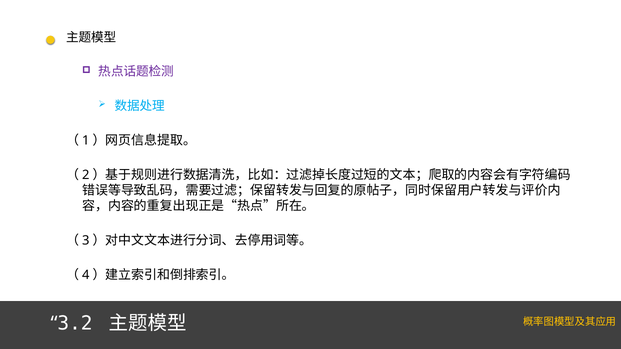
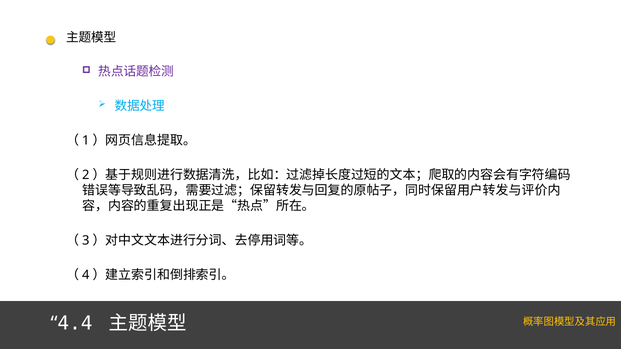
3.2: 3.2 -> 4.4
